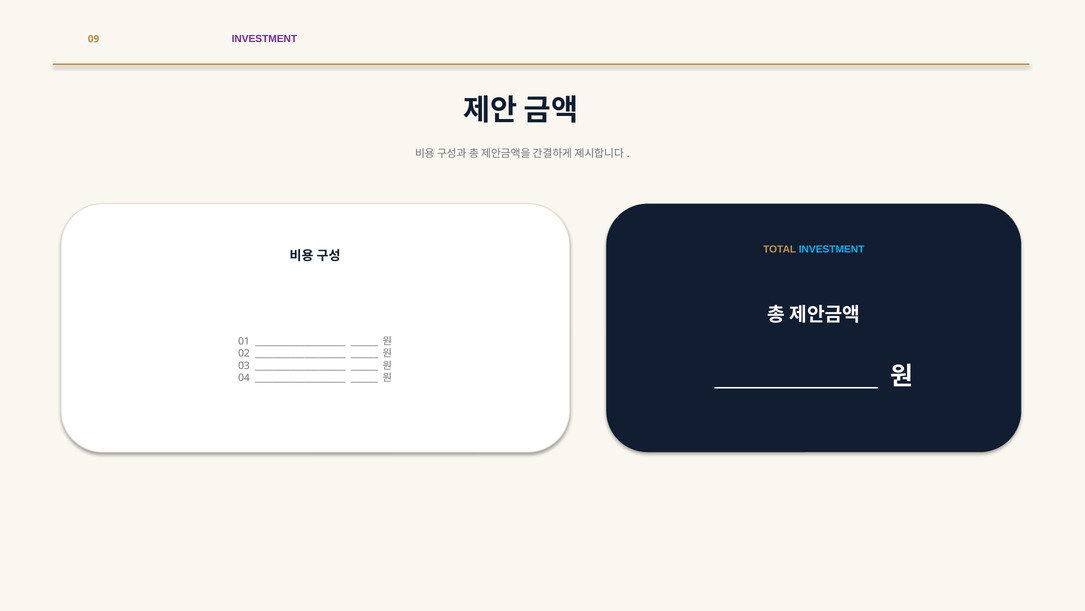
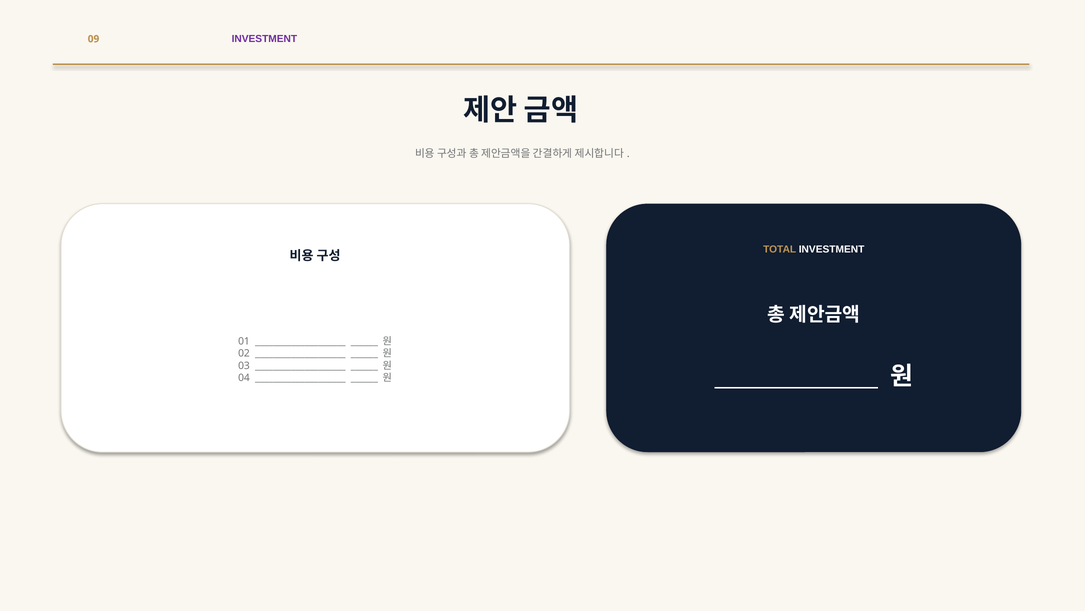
INVESTMENT at (832, 249) colour: light blue -> white
